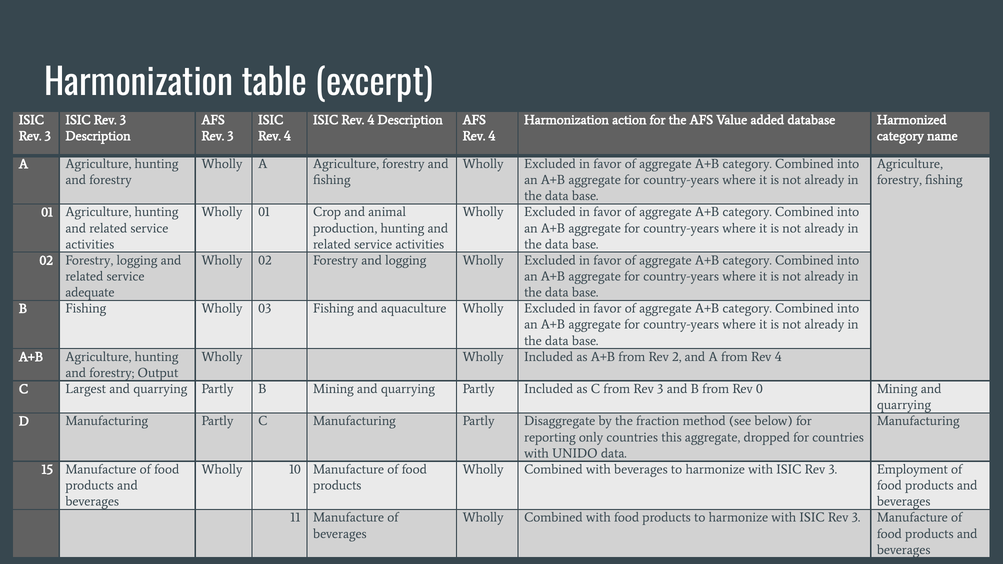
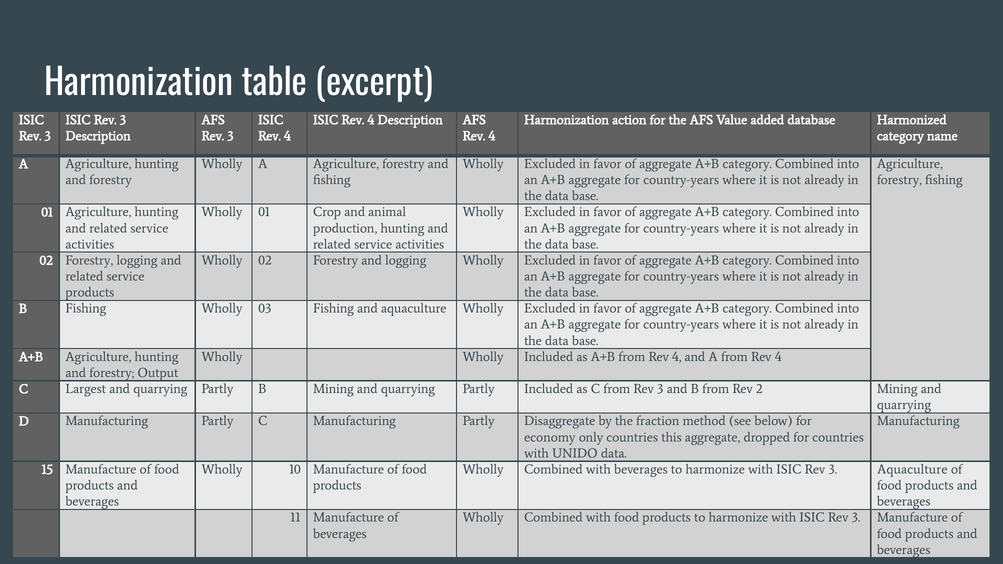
adequate at (90, 293): adequate -> products
A+B from Rev 2: 2 -> 4
0: 0 -> 2
reporting: reporting -> economy
3 Employment: Employment -> Aquaculture
